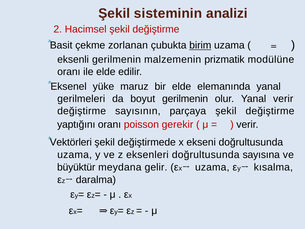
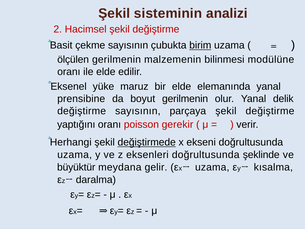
çekme zorlanan: zorlanan -> sayısının
eksenli: eksenli -> ölçülen
prizmatik: prizmatik -> bilinmesi
gerilmeleri: gerilmeleri -> prensibine
Yanal verir: verir -> delik
Vektörleri: Vektörleri -> Herhangi
değiştirmede underline: none -> present
sayısına: sayısına -> şeklinde
